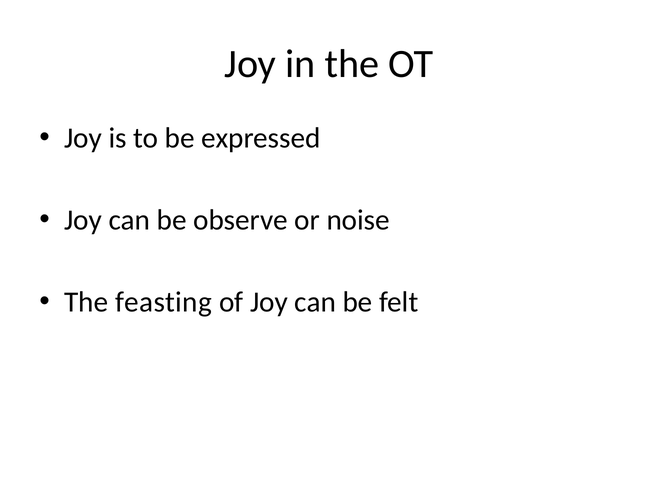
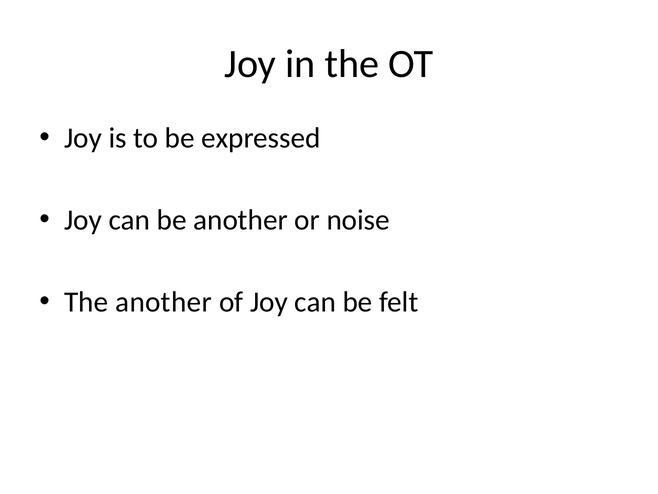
be observe: observe -> another
The feasting: feasting -> another
